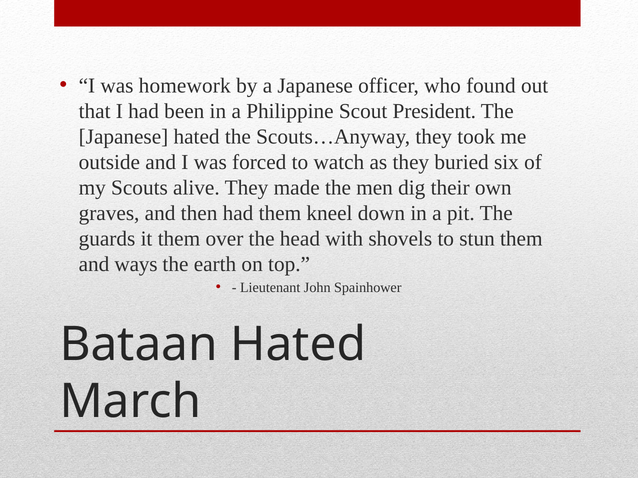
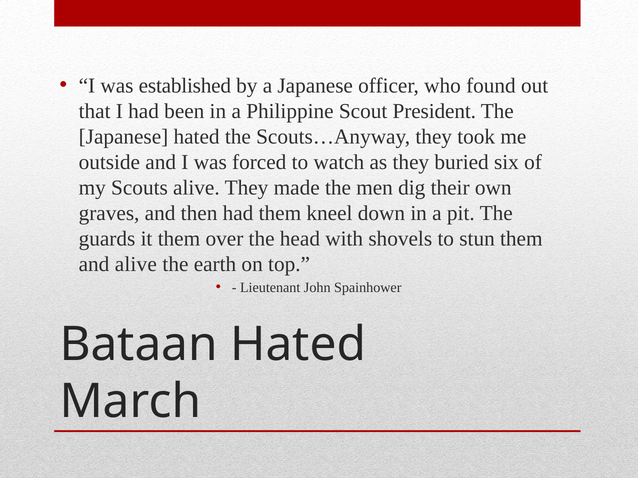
homework: homework -> established
and ways: ways -> alive
